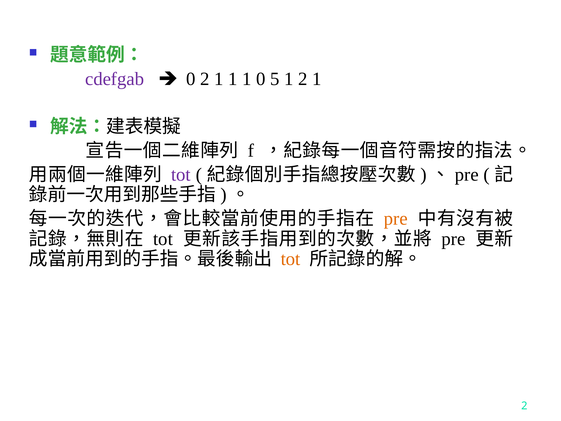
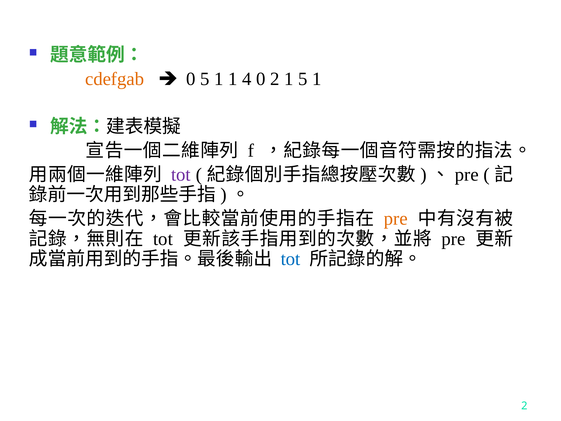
cdefgab colour: purple -> orange
0 2: 2 -> 5
1 1 1: 1 -> 4
0 5: 5 -> 2
1 2: 2 -> 5
tot at (291, 259) colour: orange -> blue
